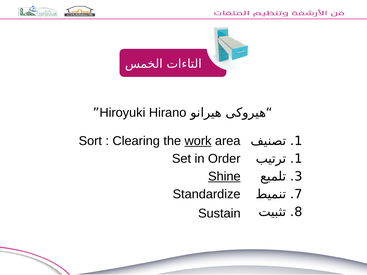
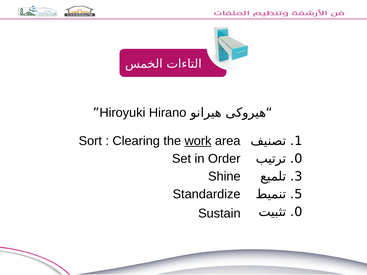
Order 1: 1 -> 0
Shine underline: present -> none
7: 7 -> 5
Sustain 8: 8 -> 0
